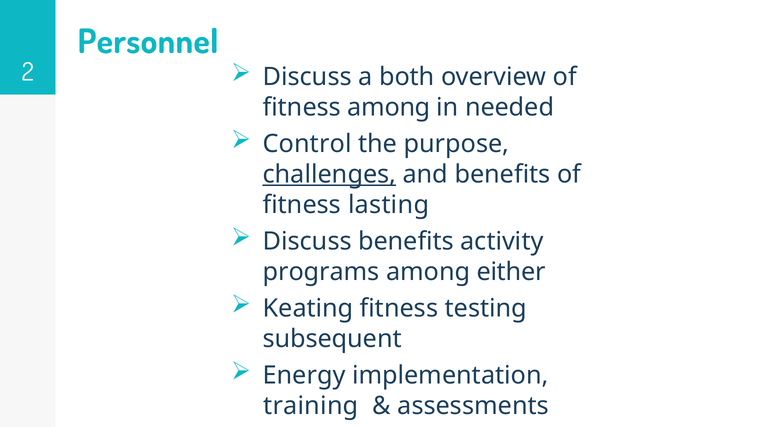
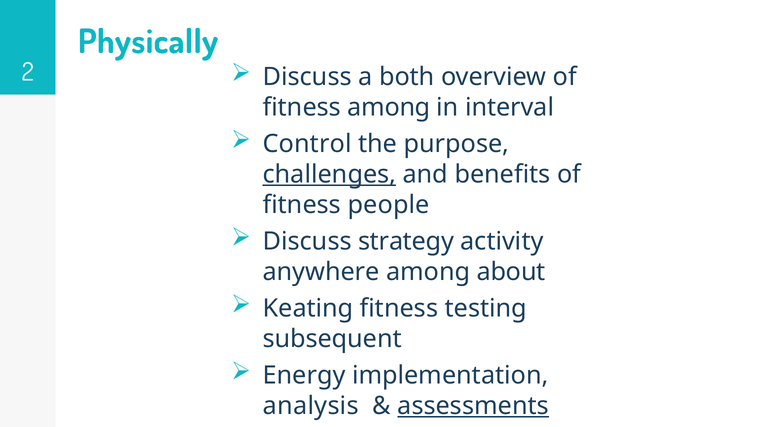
Personnel: Personnel -> Physically
needed: needed -> interval
lasting: lasting -> people
Discuss benefits: benefits -> strategy
programs: programs -> anywhere
either: either -> about
training: training -> analysis
assessments underline: none -> present
